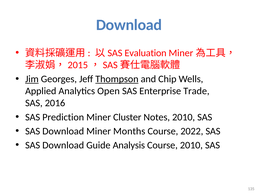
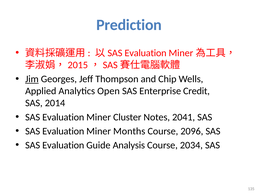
Download at (129, 25): Download -> Prediction
Thompson underline: present -> none
Trade: Trade -> Credit
2016: 2016 -> 2014
Prediction at (63, 117): Prediction -> Evaluation
Notes 2010: 2010 -> 2041
Download at (63, 131): Download -> Evaluation
2022: 2022 -> 2096
Download at (63, 146): Download -> Evaluation
Course 2010: 2010 -> 2034
